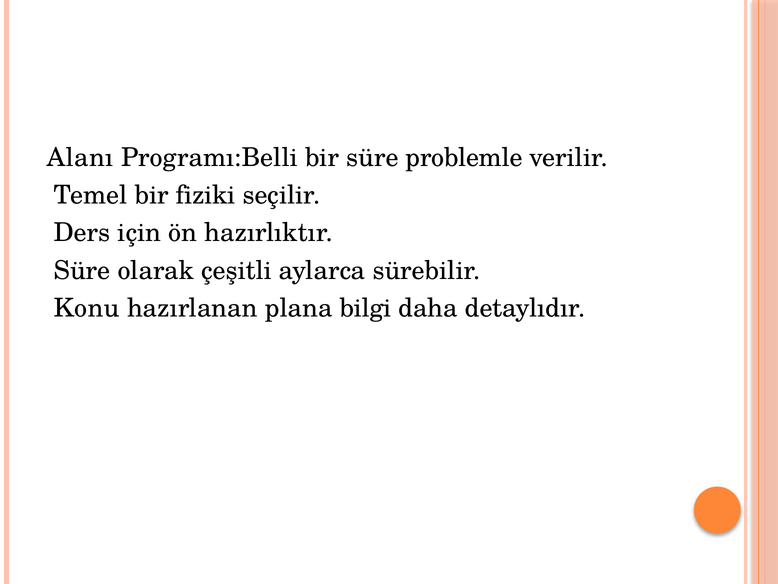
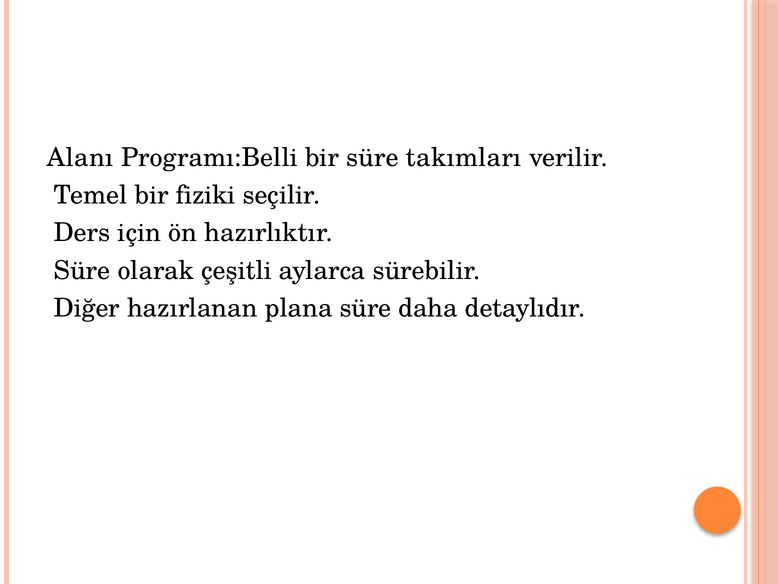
problemle: problemle -> takımları
Konu: Konu -> Diğer
plana bilgi: bilgi -> süre
